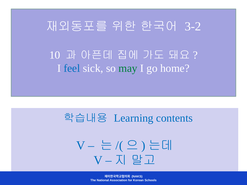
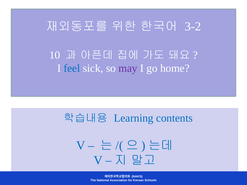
may colour: green -> purple
